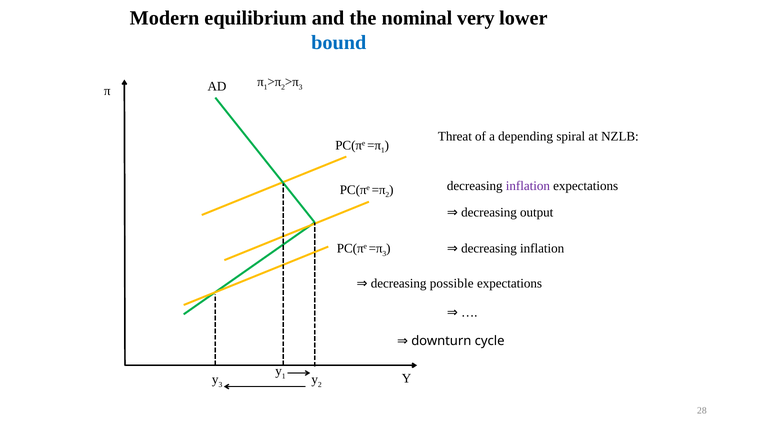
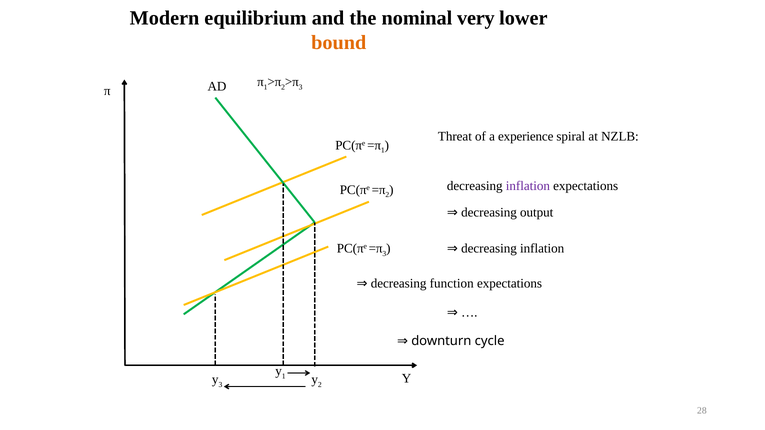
bound colour: blue -> orange
depending: depending -> experience
possible: possible -> function
